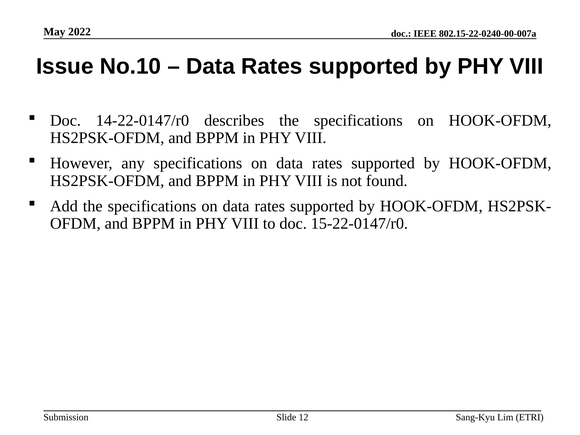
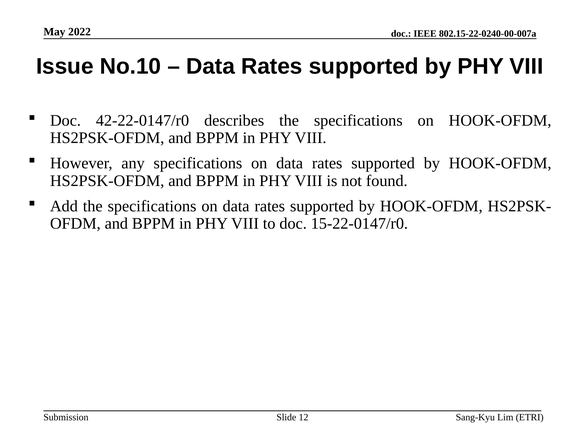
14-22-0147/r0: 14-22-0147/r0 -> 42-22-0147/r0
